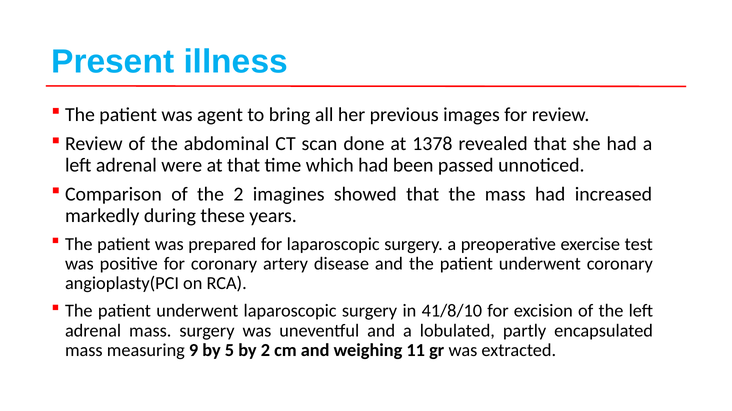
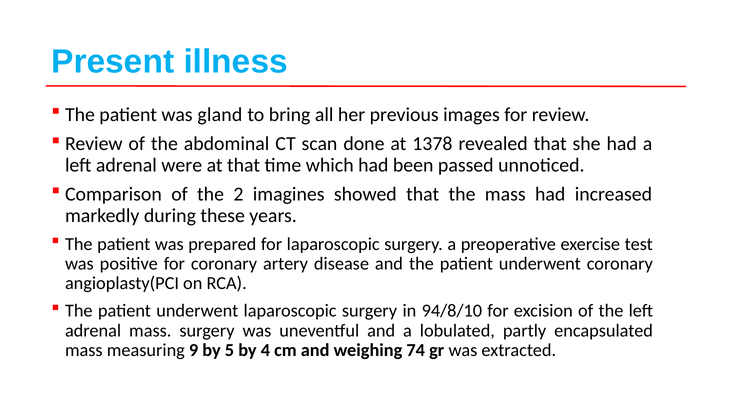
agent: agent -> gland
41/8/10: 41/8/10 -> 94/8/10
by 2: 2 -> 4
11: 11 -> 74
